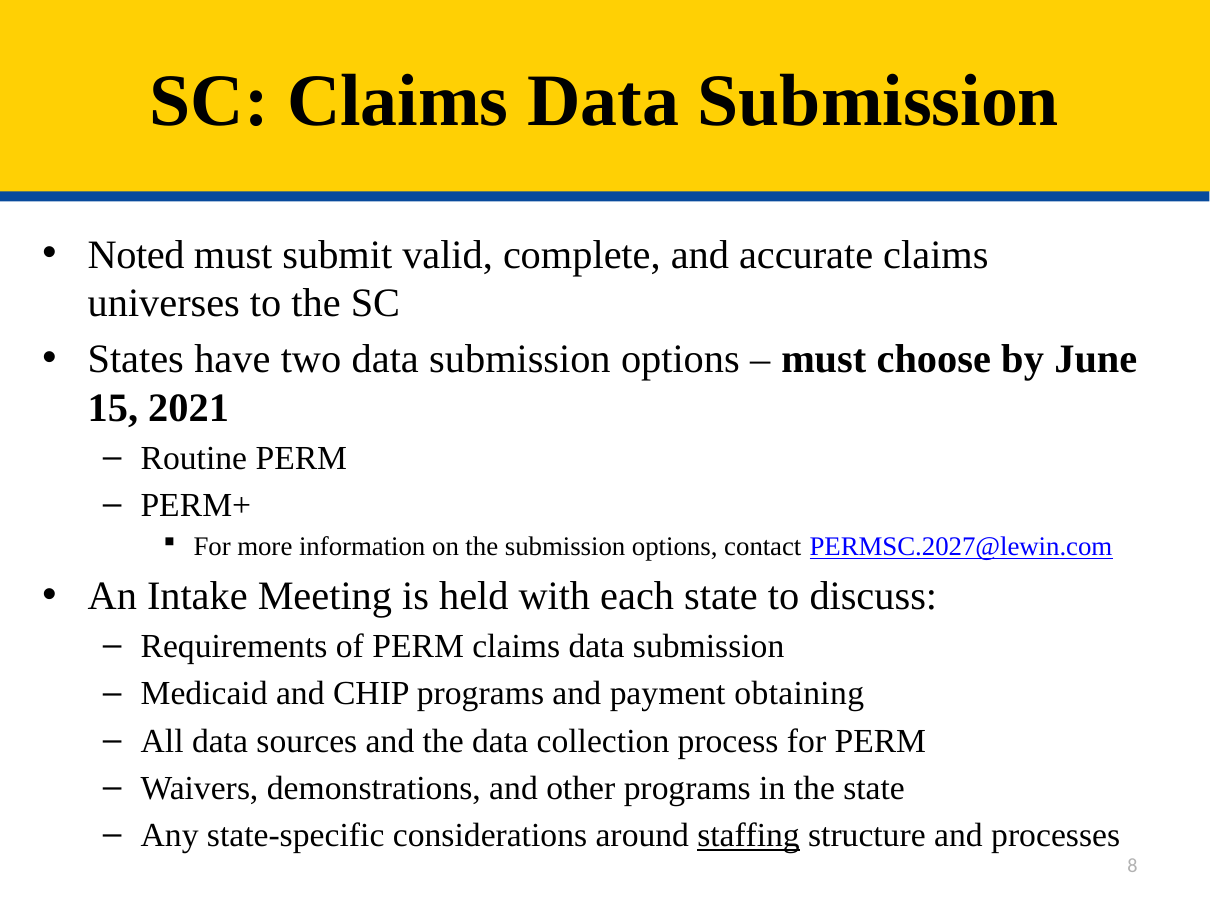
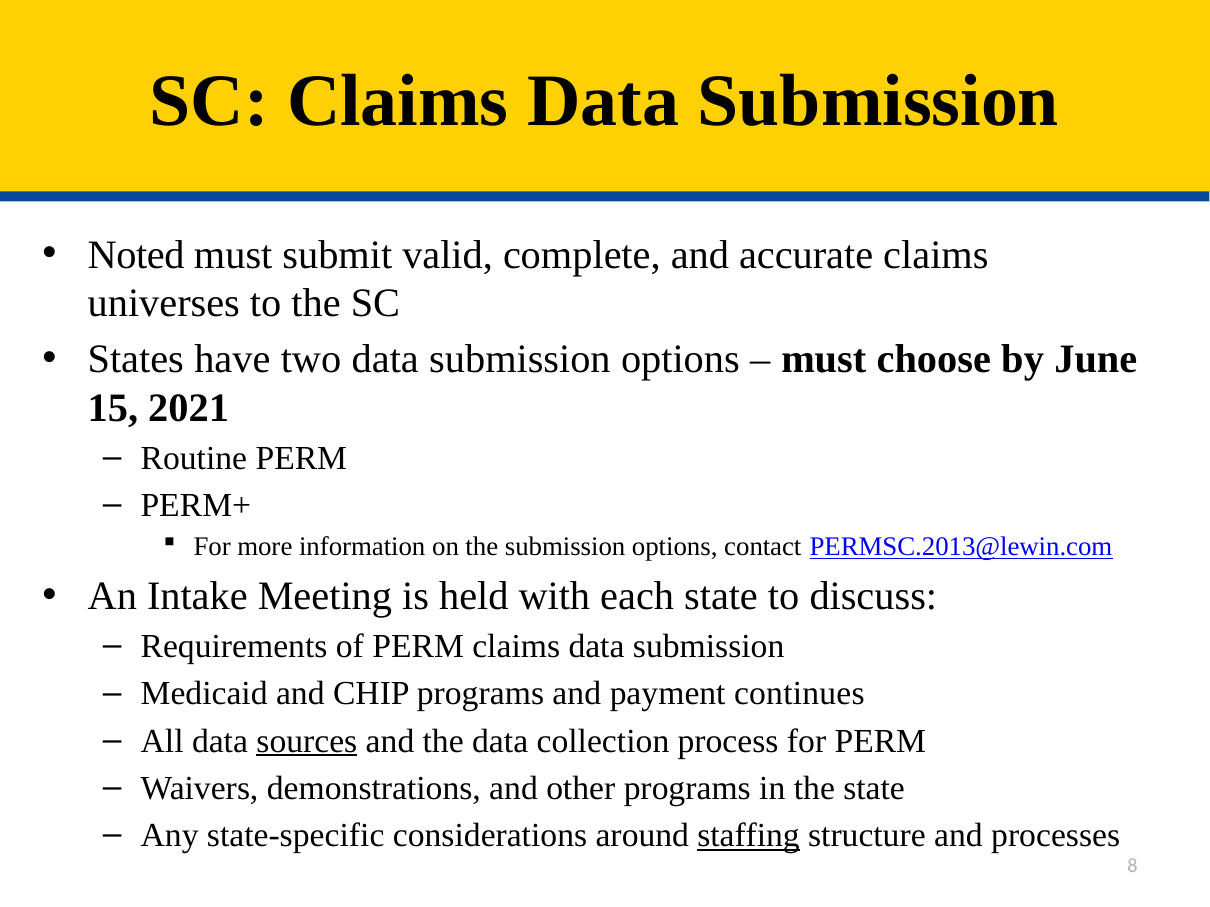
PERMSC.2027@lewin.com: PERMSC.2027@lewin.com -> PERMSC.2013@lewin.com
obtaining: obtaining -> continues
sources underline: none -> present
